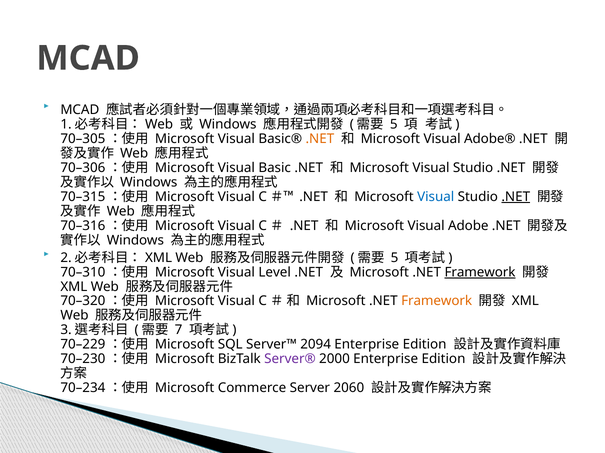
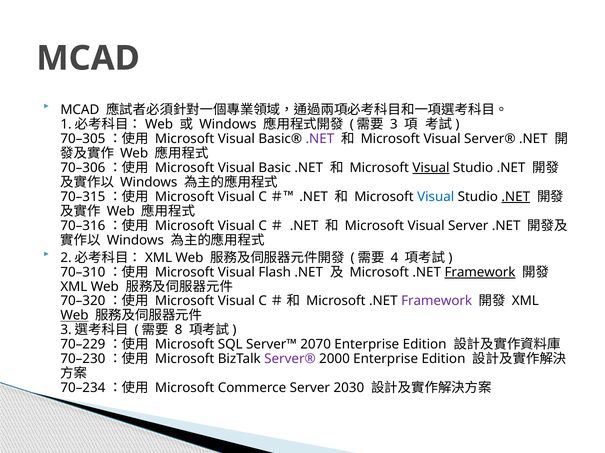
5 at (394, 124): 5 -> 3
.NET at (320, 139) colour: orange -> purple
Visual Adobe®: Adobe® -> Server®
Visual at (431, 168) underline: none -> present
Visual Adobe: Adobe -> Server
5 at (395, 258): 5 -> 4
Level: Level -> Flash
Framework at (437, 302) colour: orange -> purple
Web at (74, 316) underline: none -> present
7: 7 -> 8
2094: 2094 -> 2070
2060: 2060 -> 2030
